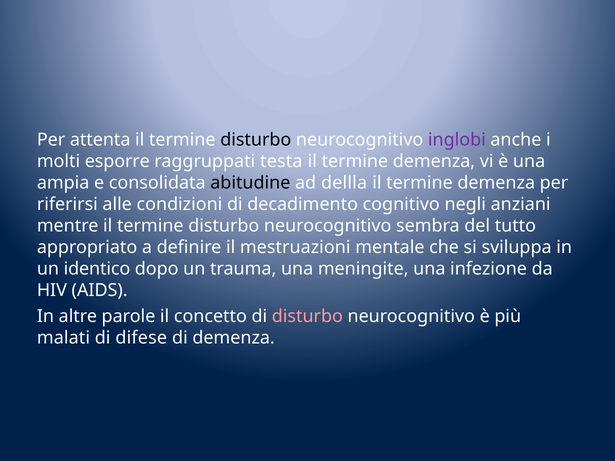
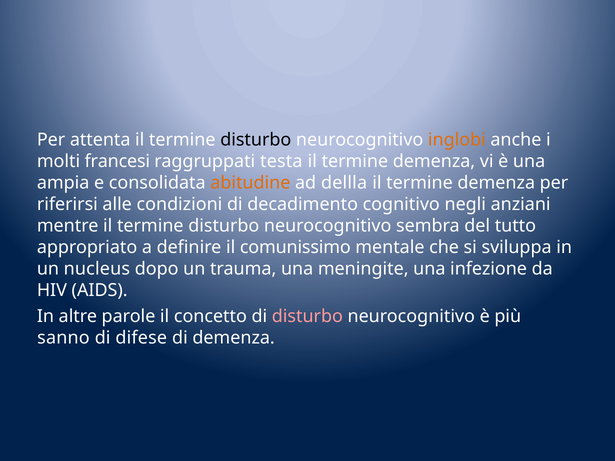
inglobi colour: purple -> orange
esporre: esporre -> francesi
abitudine colour: black -> orange
mestruazioni: mestruazioni -> comunissimo
identico: identico -> nucleus
malati: malati -> sanno
